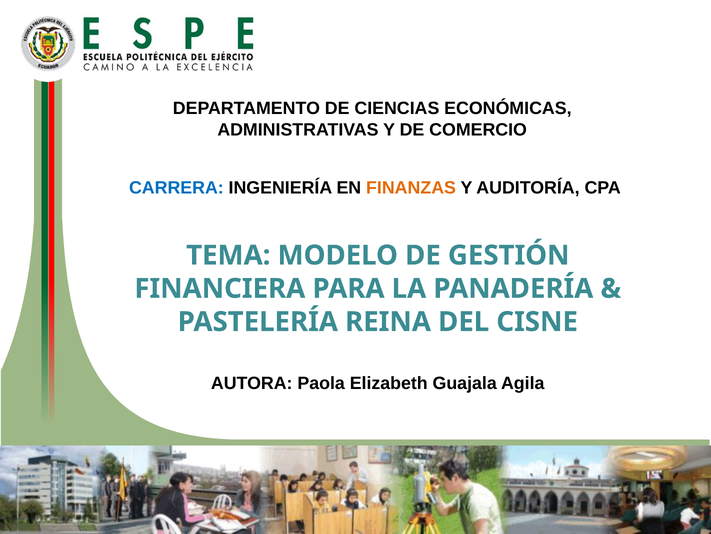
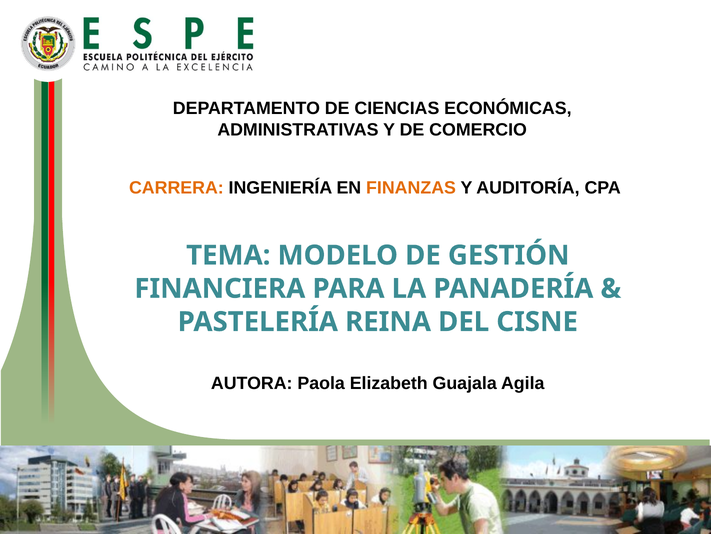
CARRERA colour: blue -> orange
